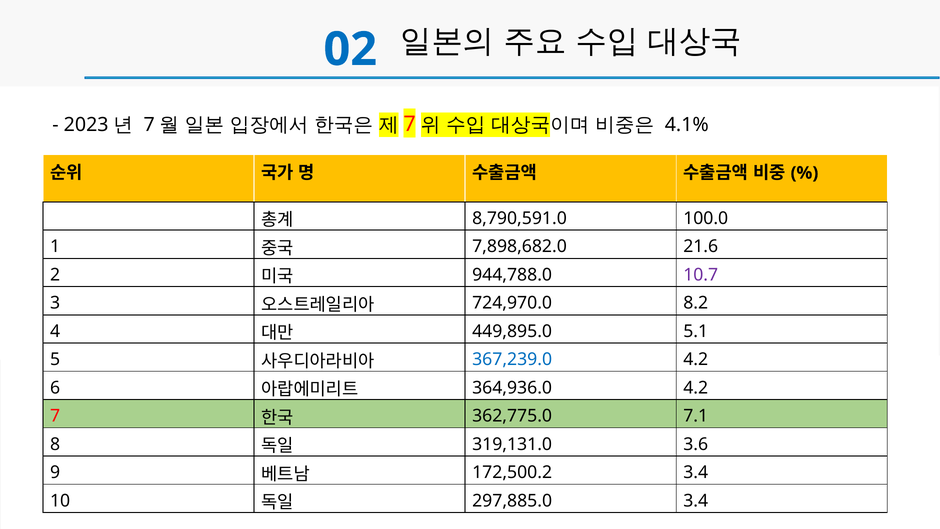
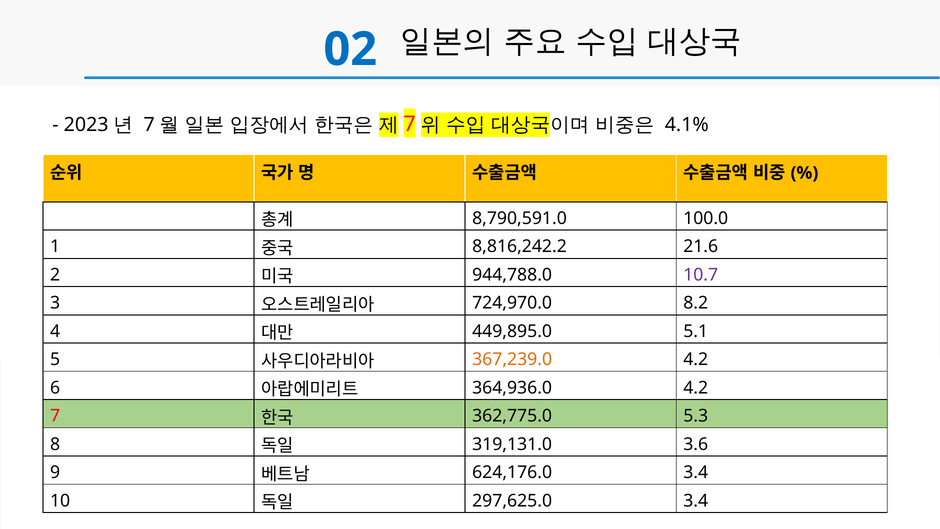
7,898,682.0: 7,898,682.0 -> 8,816,242.2
367,239.0 colour: blue -> orange
7.1: 7.1 -> 5.3
172,500.2: 172,500.2 -> 624,176.0
297,885.0: 297,885.0 -> 297,625.0
